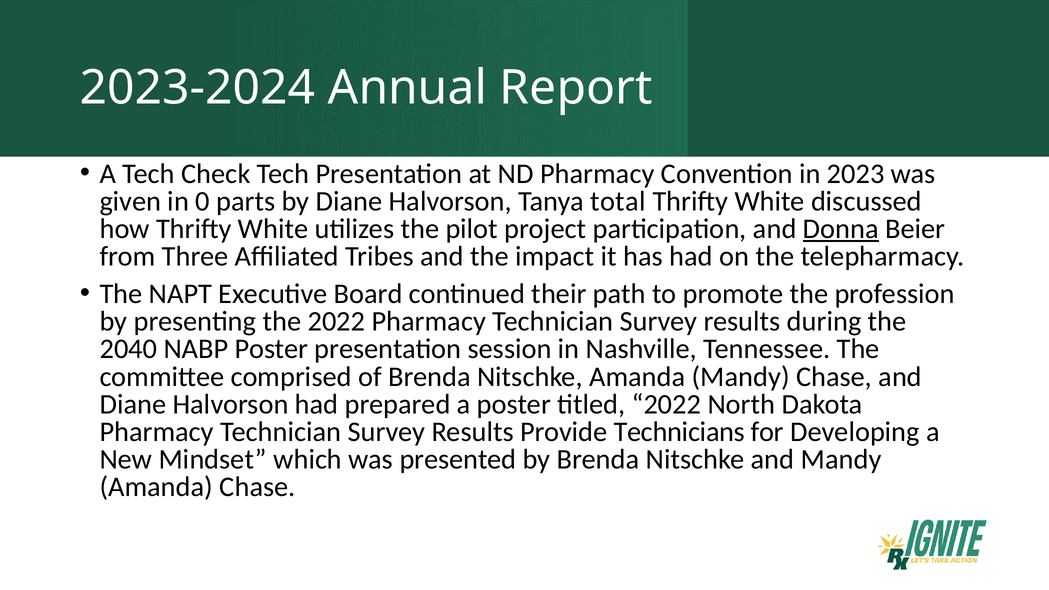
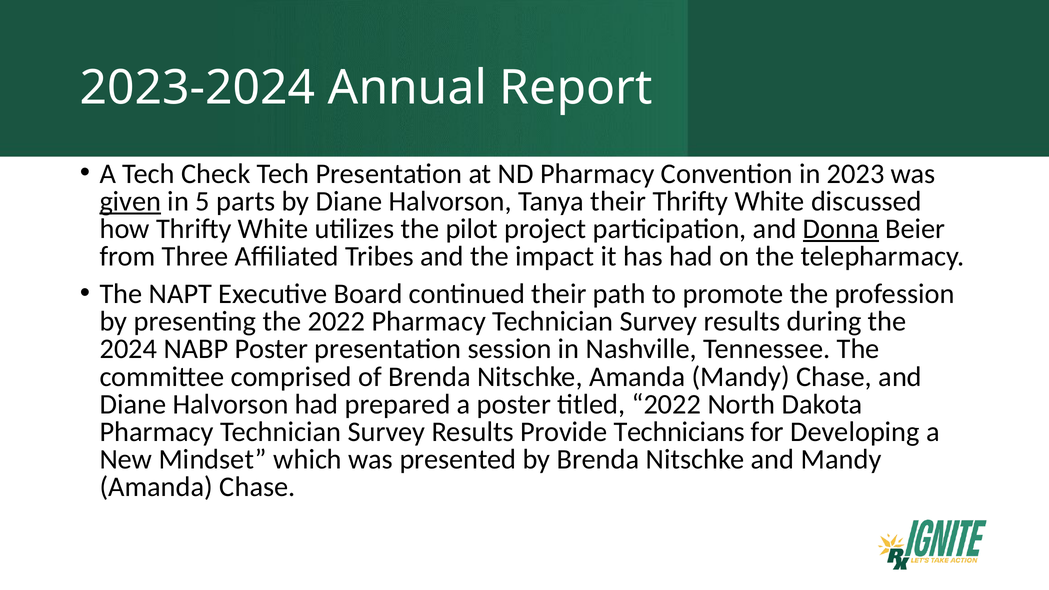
given underline: none -> present
0: 0 -> 5
Tanya total: total -> their
2040: 2040 -> 2024
